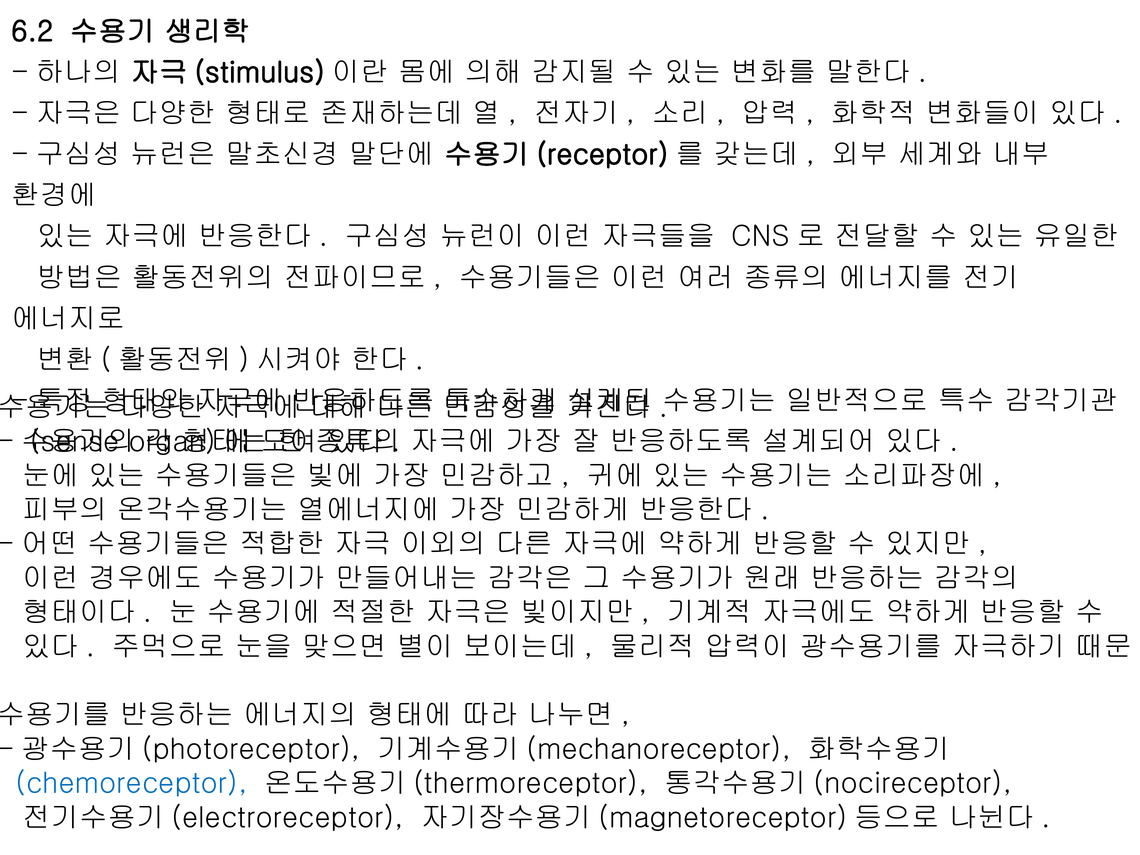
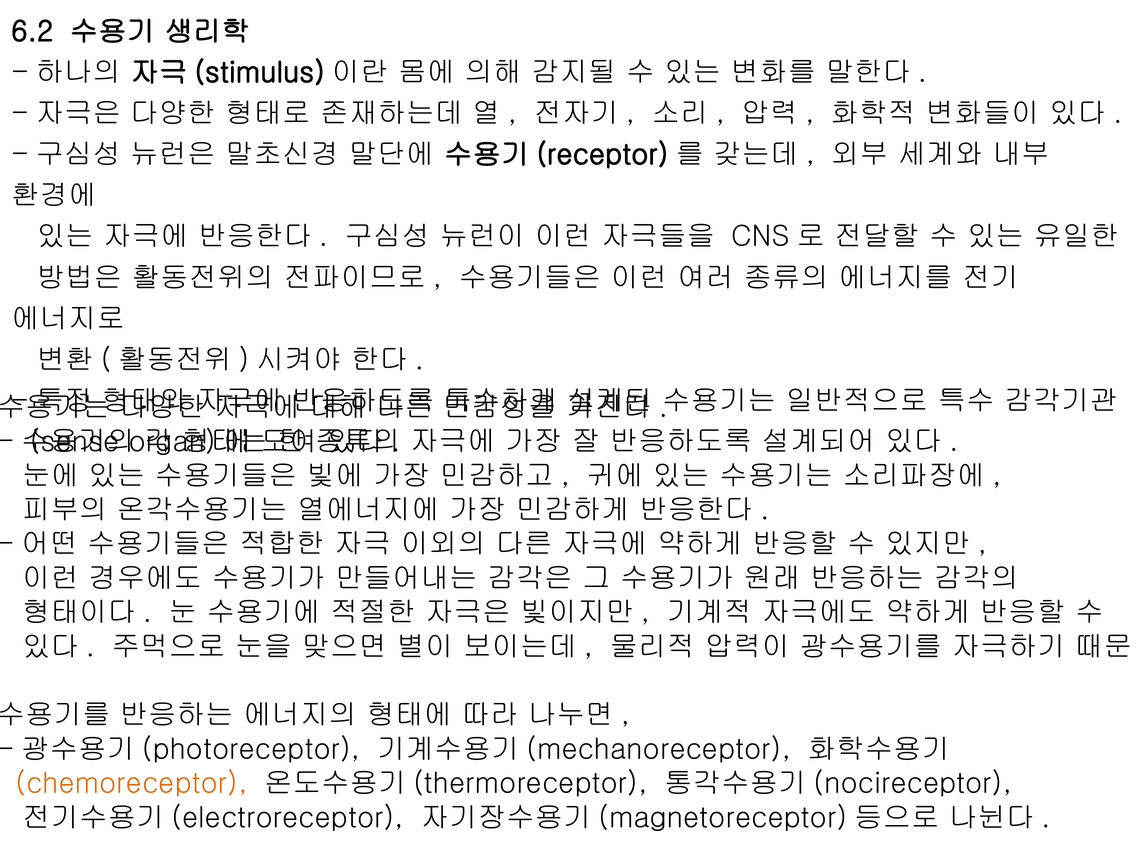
chemoreceptor colour: blue -> orange
